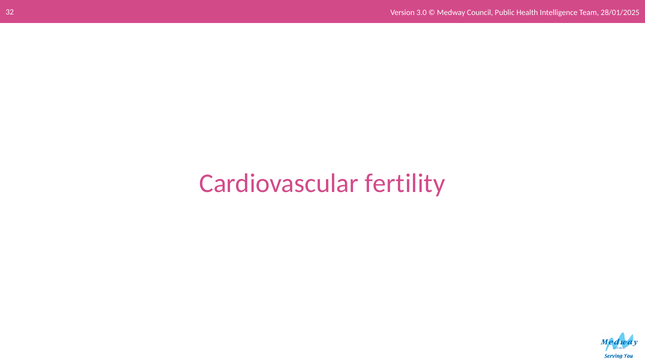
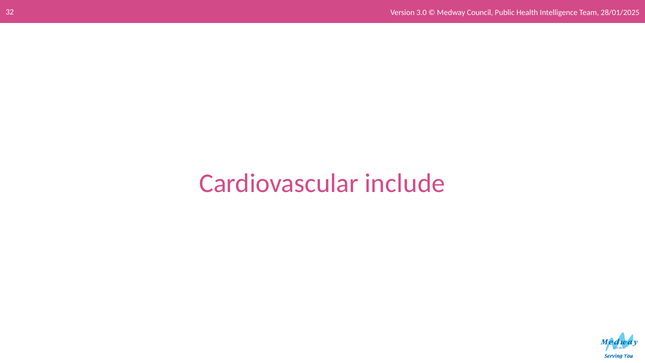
fertility: fertility -> include
